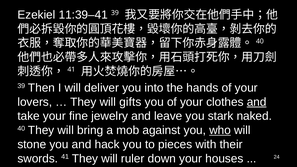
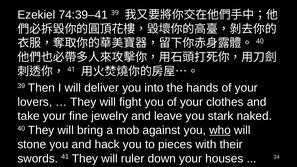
11:39–41: 11:39–41 -> 74:39–41
gifts: gifts -> fight
and at (257, 102) underline: present -> none
